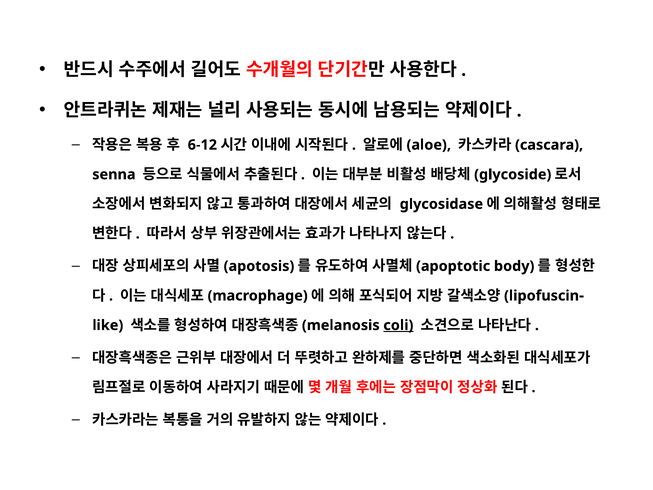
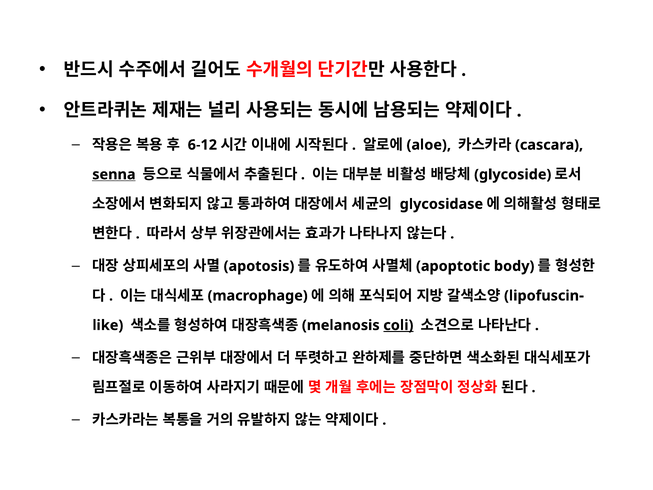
senna underline: none -> present
